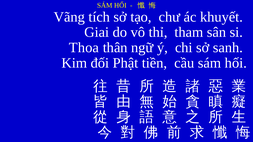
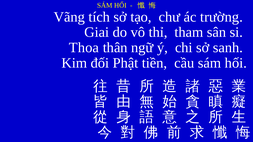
khuyết: khuyết -> trường
